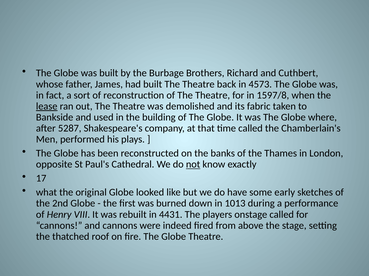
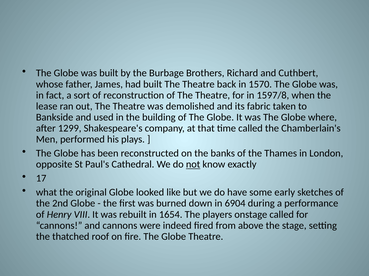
4573: 4573 -> 1570
lease underline: present -> none
5287: 5287 -> 1299
1013: 1013 -> 6904
4431: 4431 -> 1654
